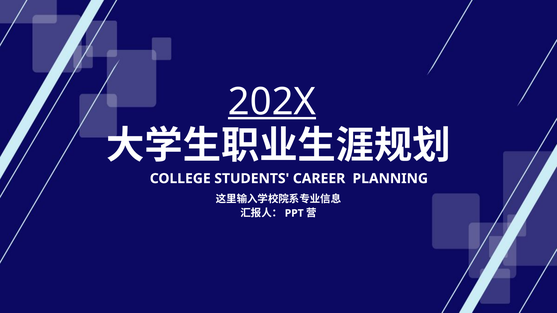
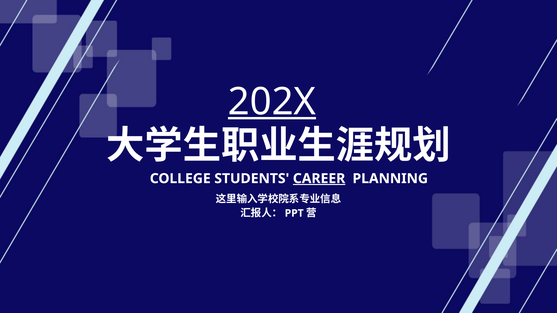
CAREER underline: none -> present
